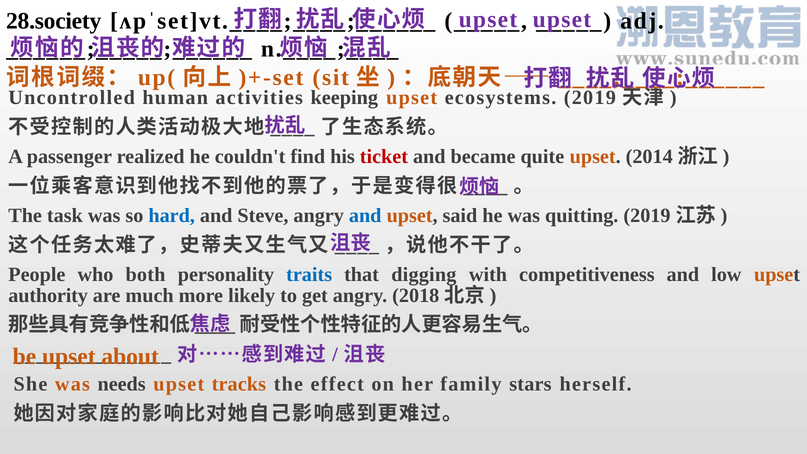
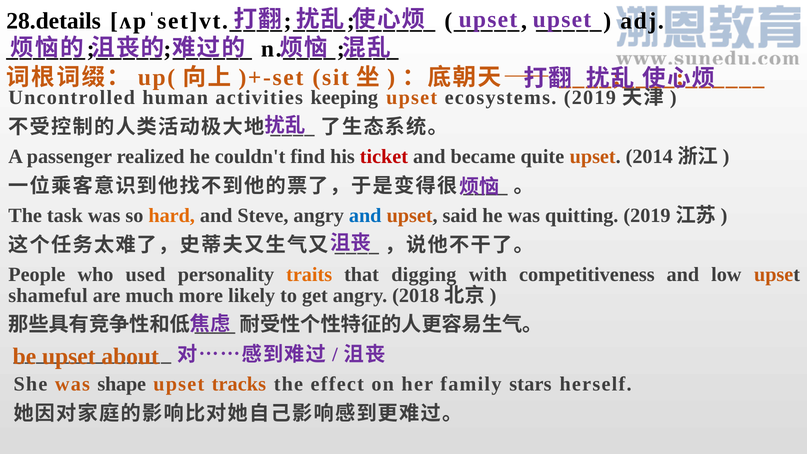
28.society: 28.society -> 28.details
hard colour: blue -> orange
both: both -> used
traits colour: blue -> orange
authority: authority -> shameful
needs: needs -> shape
